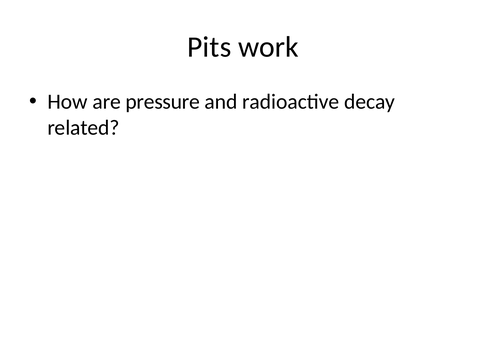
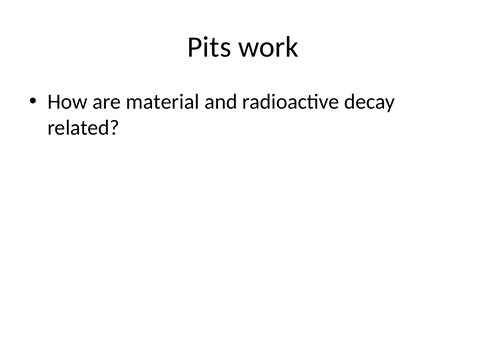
pressure: pressure -> material
